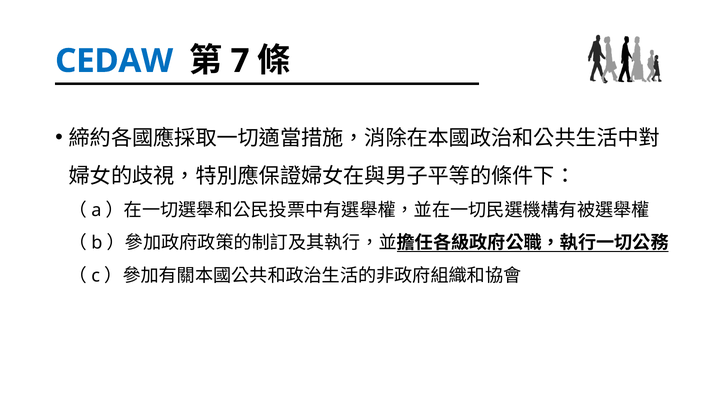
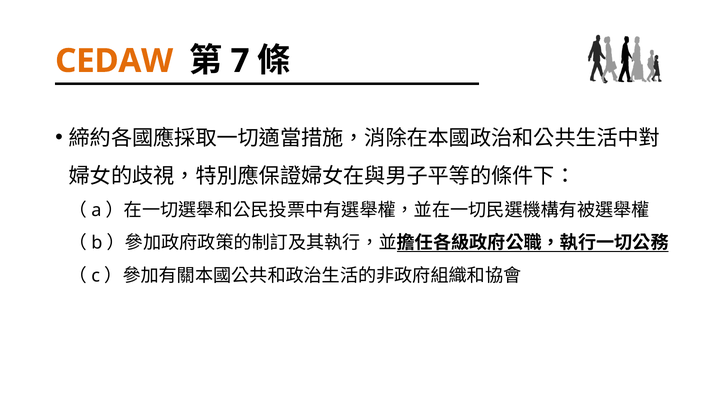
CEDAW colour: blue -> orange
